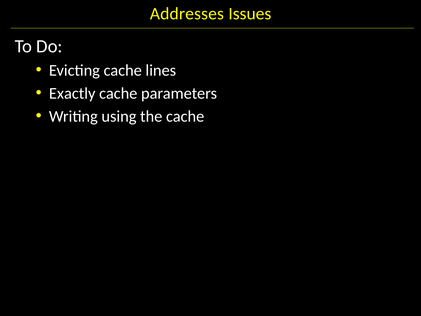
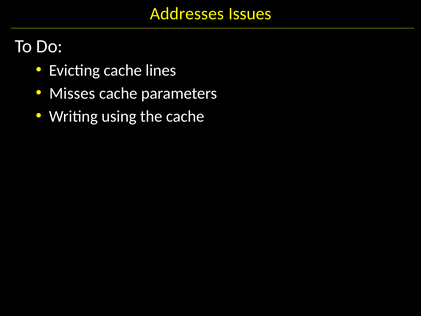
Exactly: Exactly -> Misses
